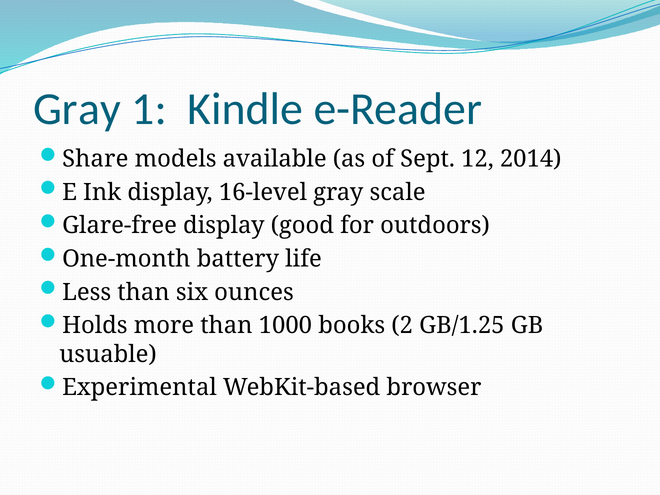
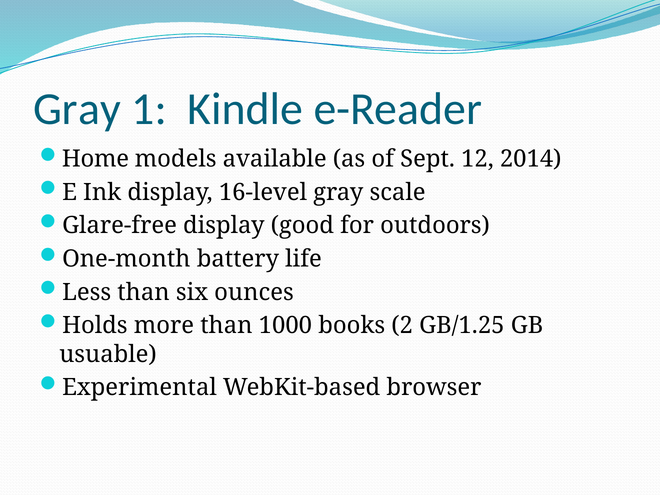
Share: Share -> Home
